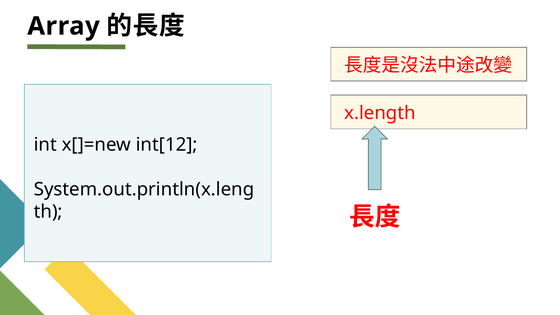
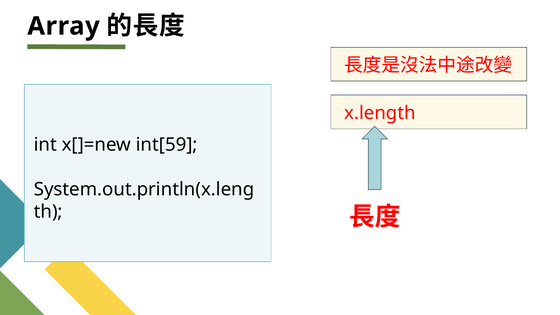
int[12: int[12 -> int[59
